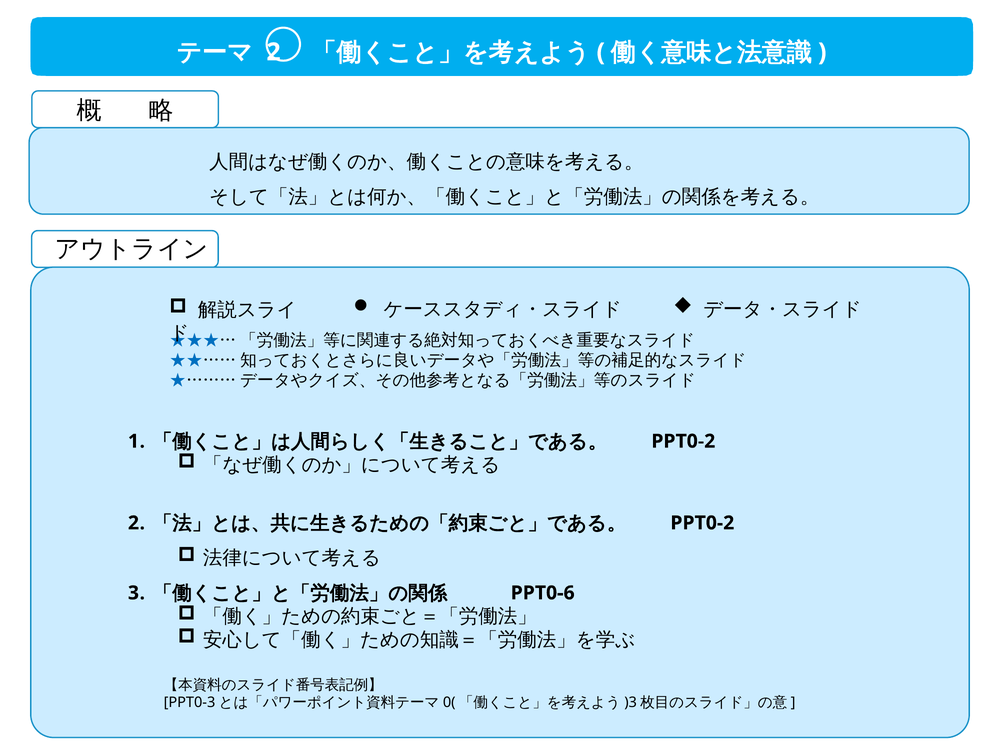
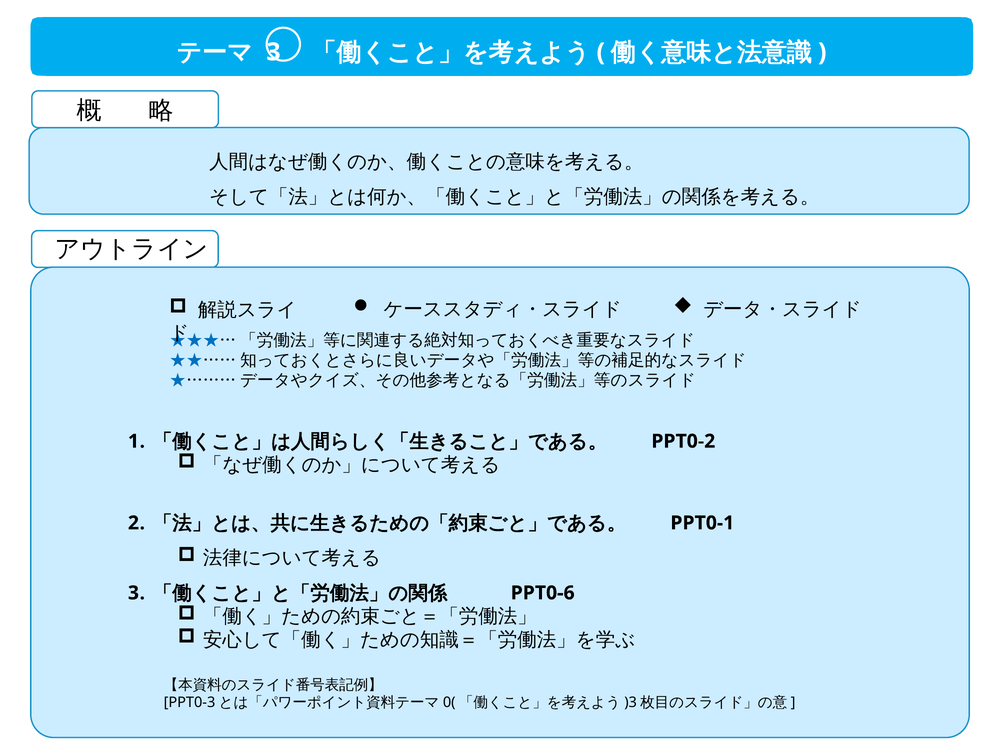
2 at (274, 52): 2 -> 3
PPT0-2 at (702, 523): PPT0-2 -> PPT0-1
